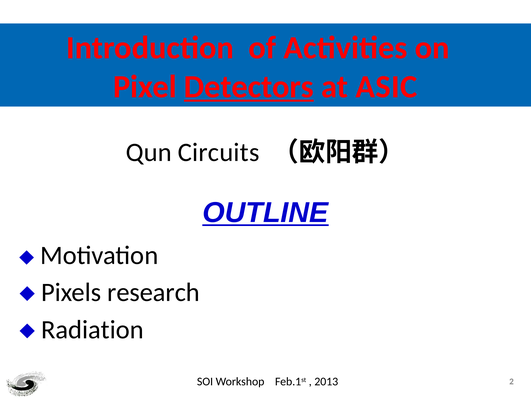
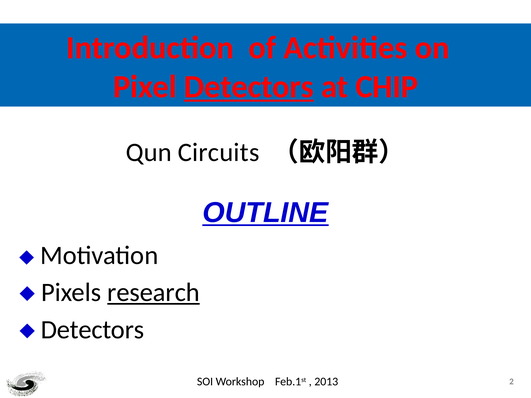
ASIC: ASIC -> CHIP
research underline: none -> present
Radiation at (92, 330): Radiation -> Detectors
